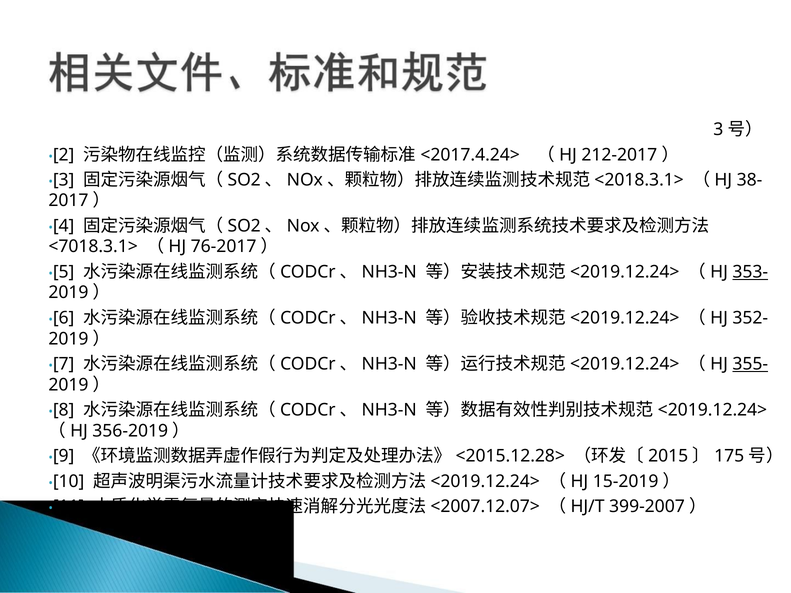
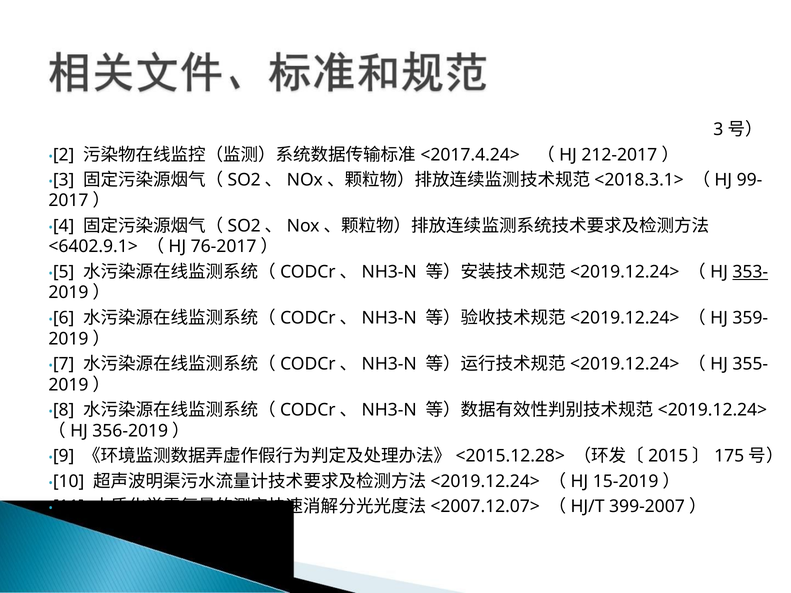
38-: 38- -> 99-
<7018.3.1>: <7018.3.1> -> <6402.9.1>
352-: 352- -> 359-
355- underline: present -> none
